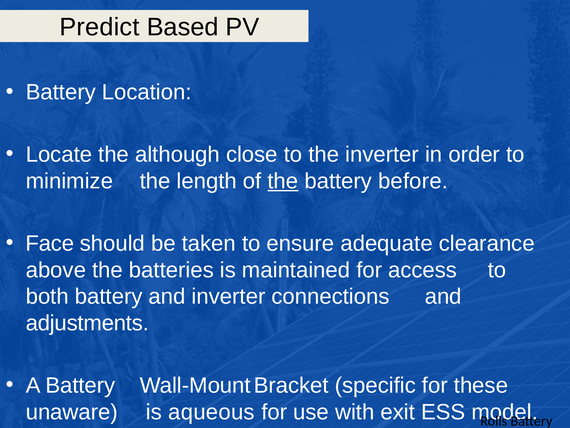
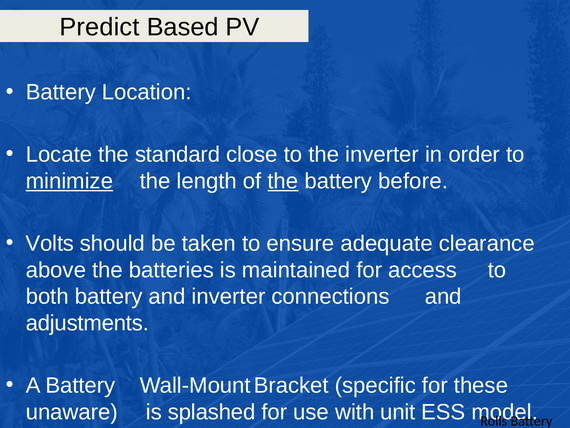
although: although -> standard
minimize underline: none -> present
Face: Face -> Volts
aqueous: aqueous -> splashed
exit: exit -> unit
